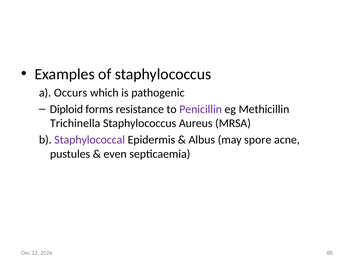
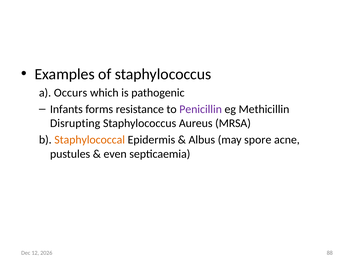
Diploid: Diploid -> Infants
Trichinella: Trichinella -> Disrupting
Staphylococcal colour: purple -> orange
